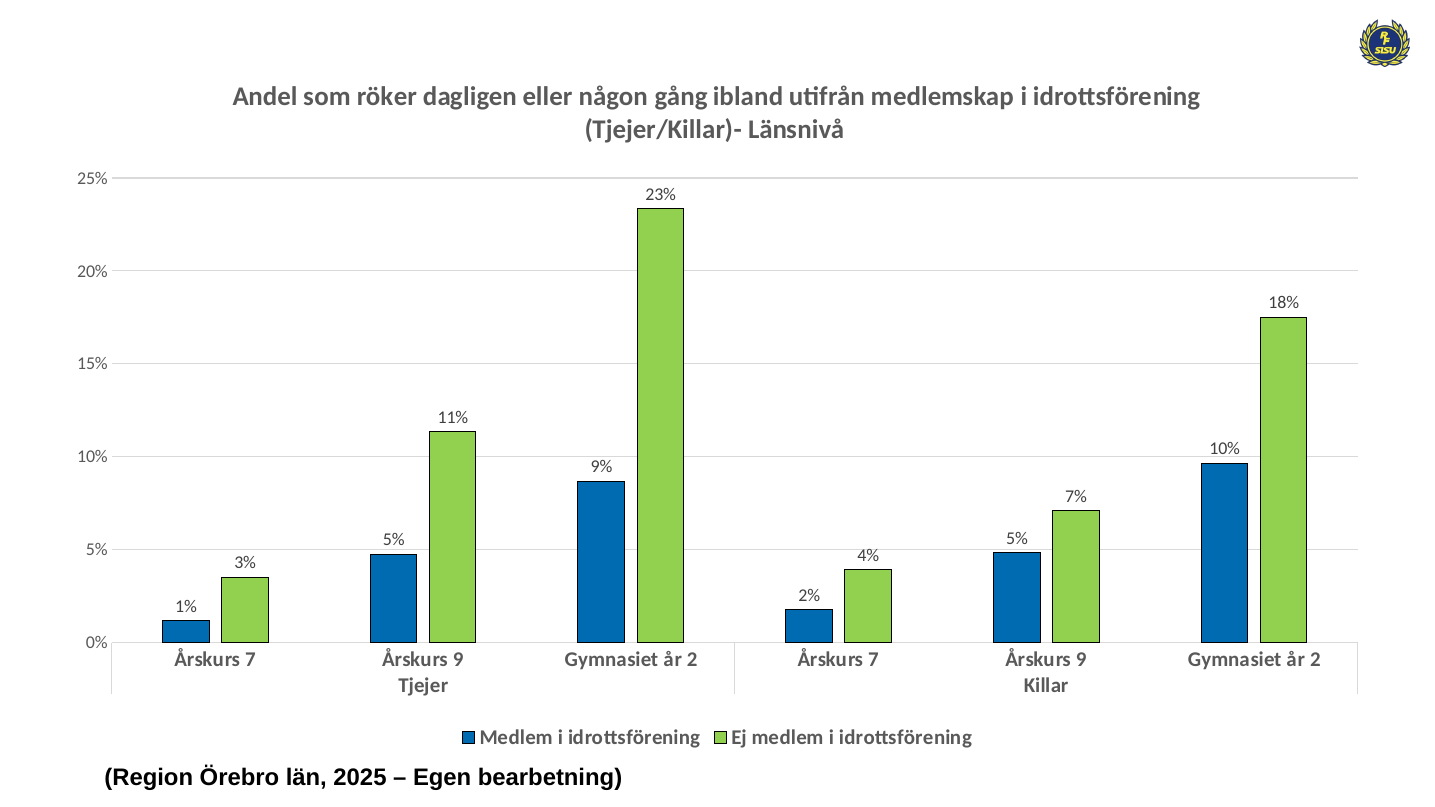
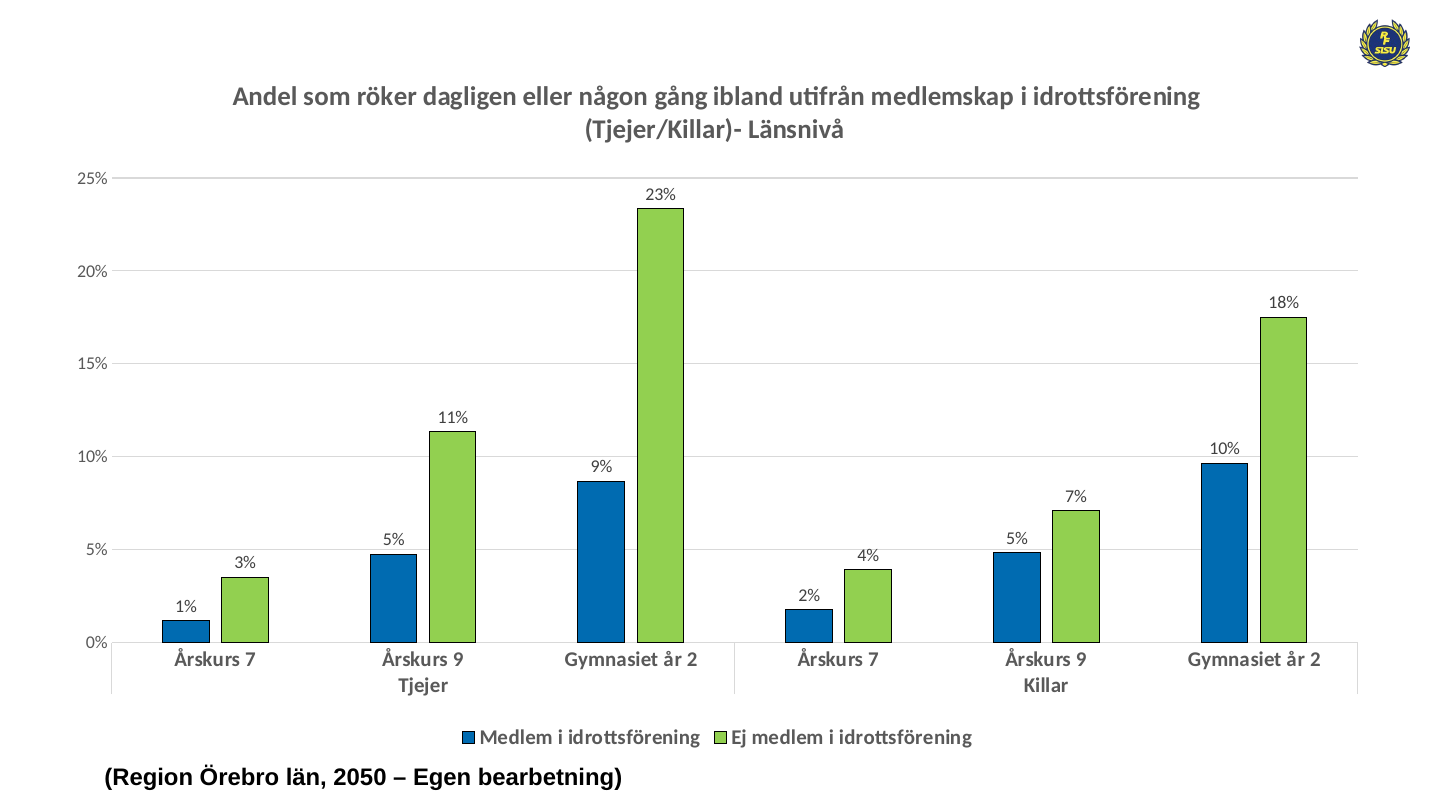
2025: 2025 -> 2050
